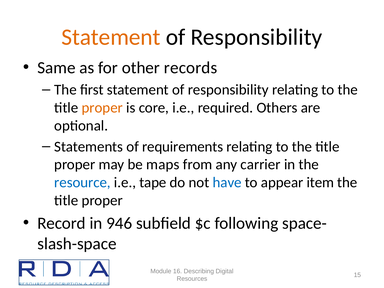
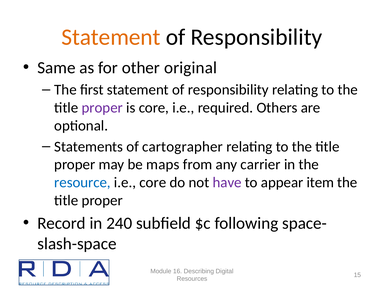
records: records -> original
proper at (102, 108) colour: orange -> purple
requirements: requirements -> cartographer
i.e tape: tape -> core
have colour: blue -> purple
946: 946 -> 240
